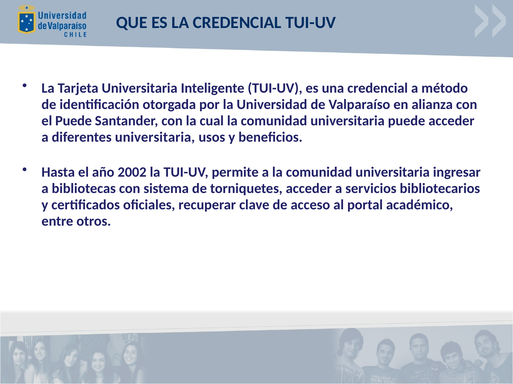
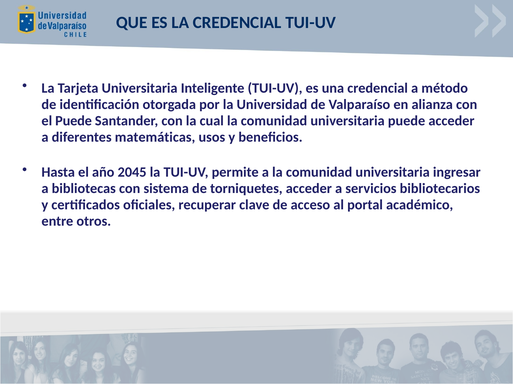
diferentes universitaria: universitaria -> matemáticas
2002: 2002 -> 2045
